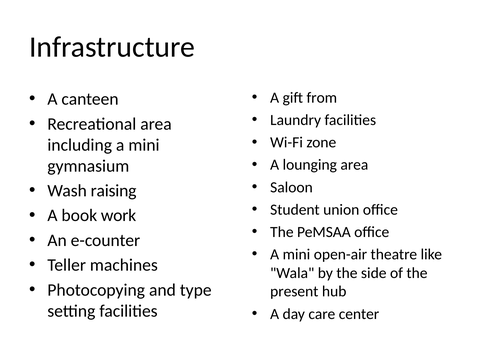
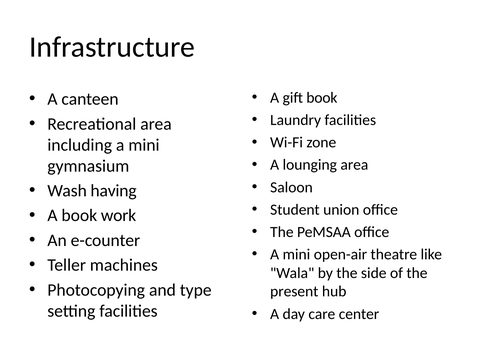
gift from: from -> book
raising: raising -> having
